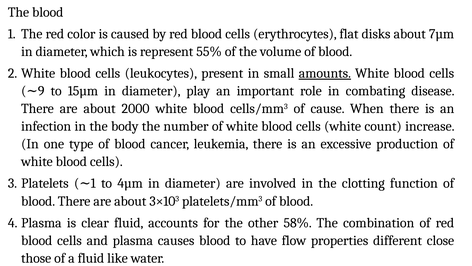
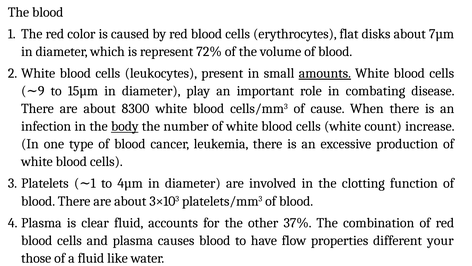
55%: 55% -> 72%
2000: 2000 -> 8300
body underline: none -> present
58%: 58% -> 37%
close: close -> your
